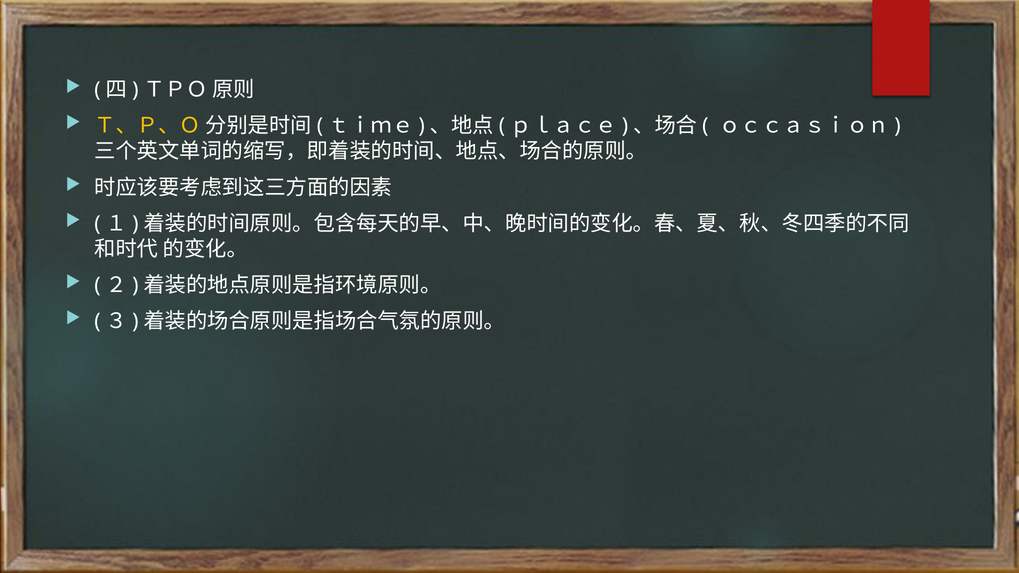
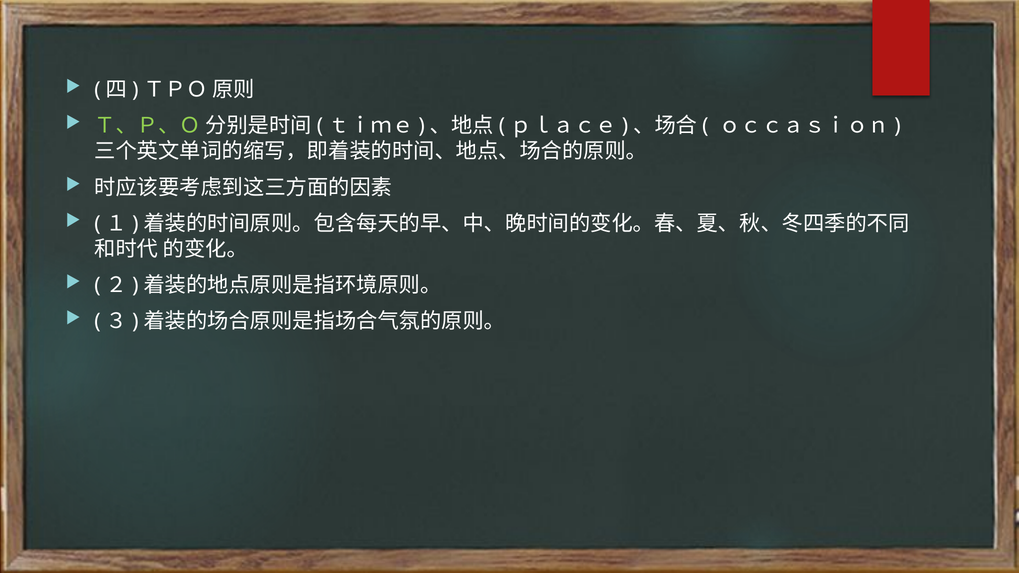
Ｔ、Ｐ、Ｏ colour: yellow -> light green
